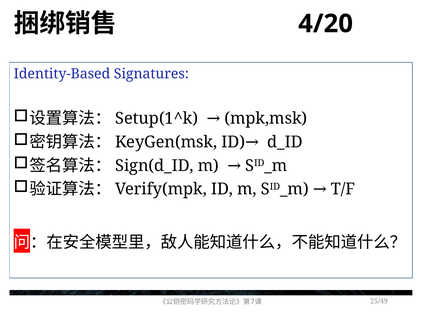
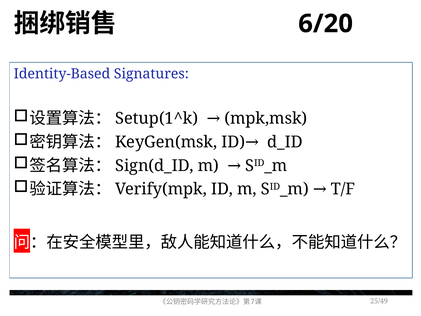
4/20: 4/20 -> 6/20
